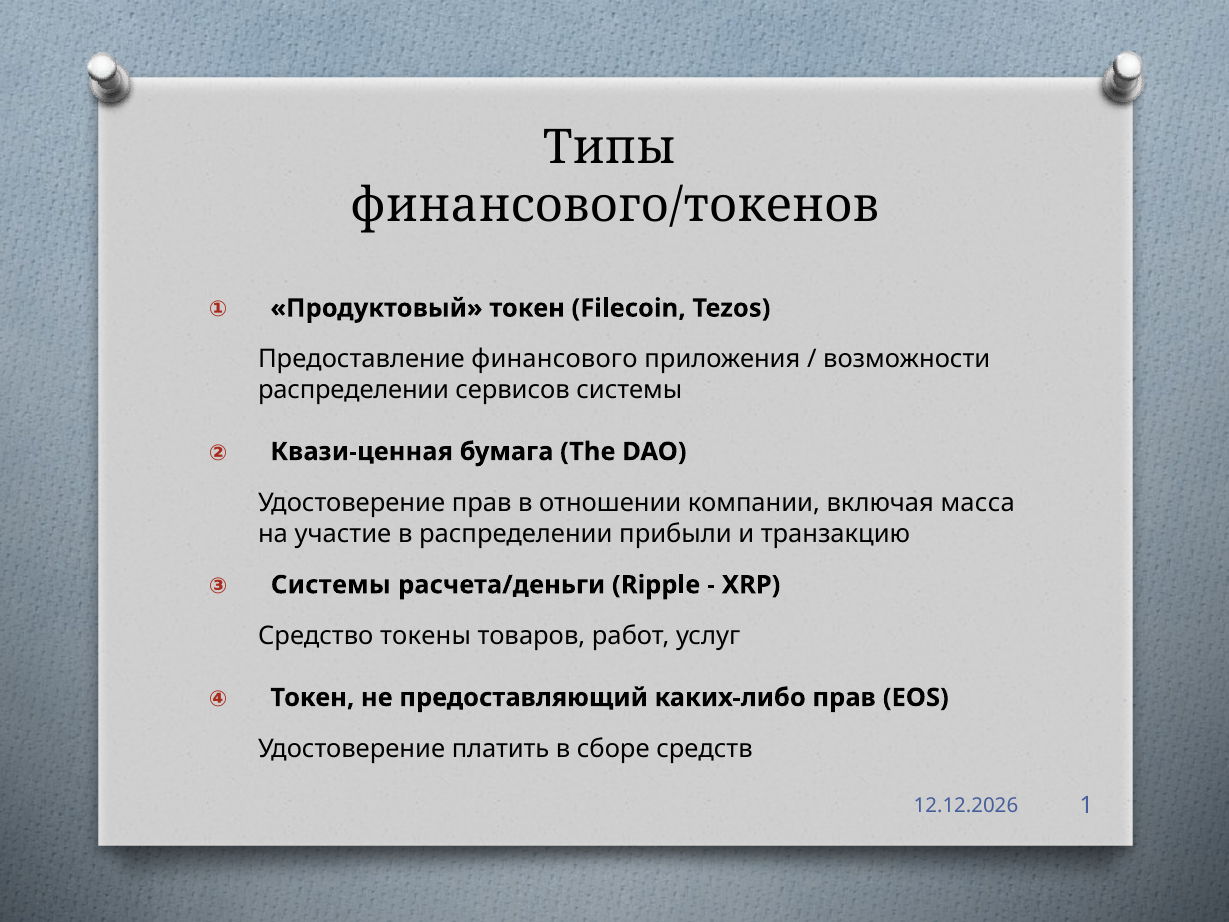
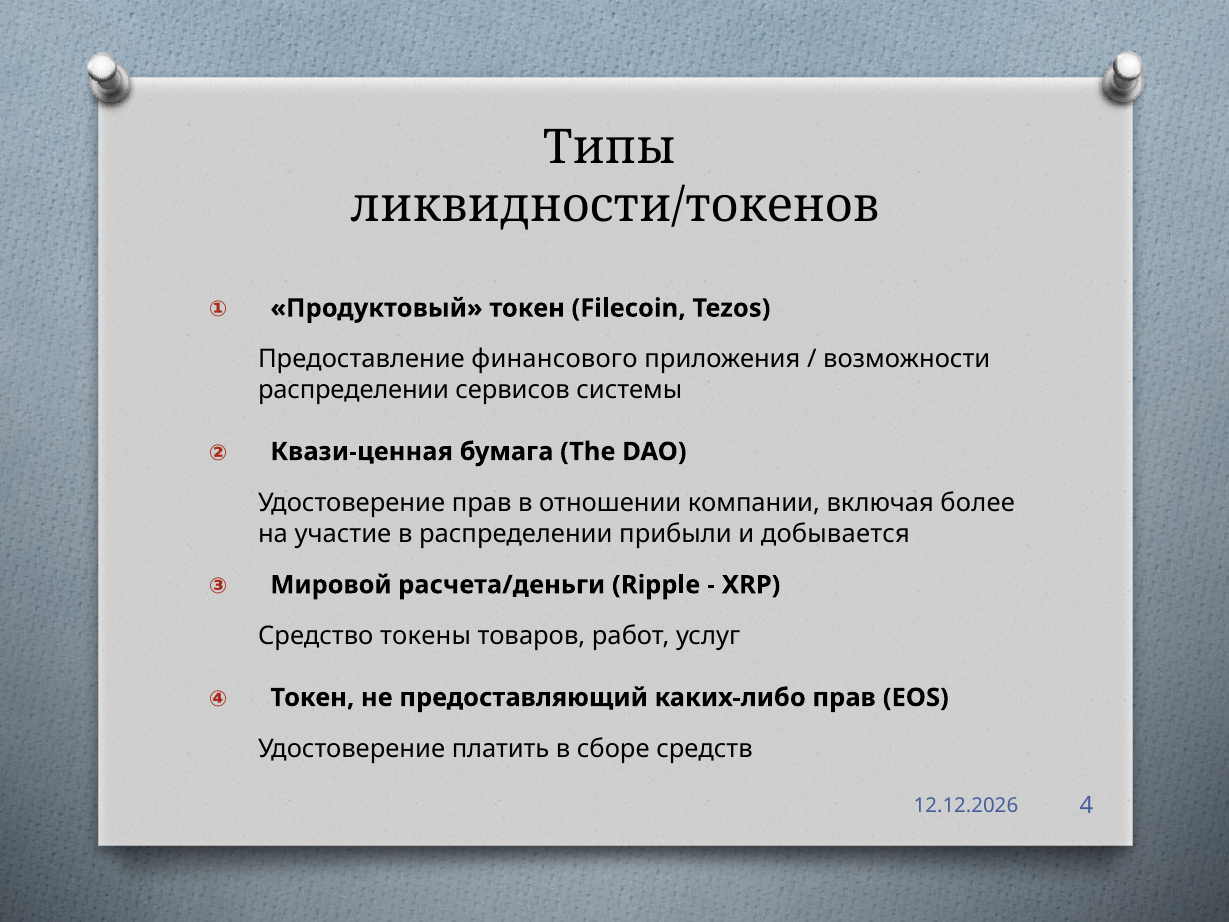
финансового/токенов: финансового/токенов -> ликвидности/токенов
масса: масса -> более
транзакцию: транзакцию -> добывается
Системы at (331, 585): Системы -> Мировой
1: 1 -> 4
